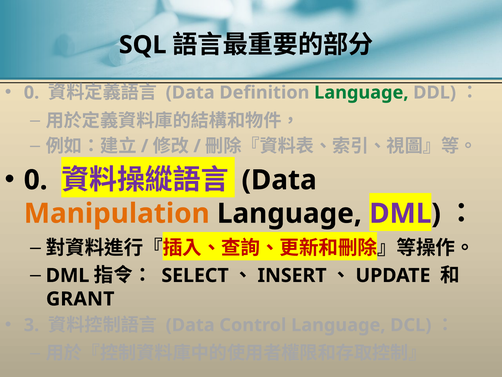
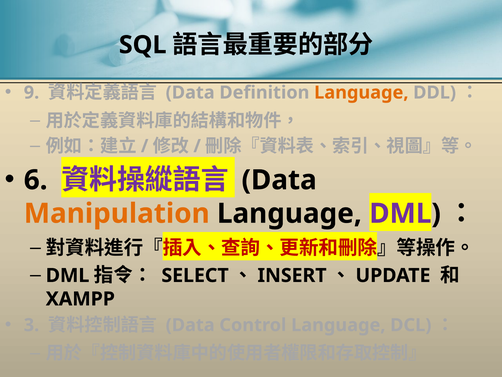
0 at (32, 92): 0 -> 9
Language at (361, 92) colour: green -> orange
0 at (36, 180): 0 -> 6
GRANT: GRANT -> XAMPP
